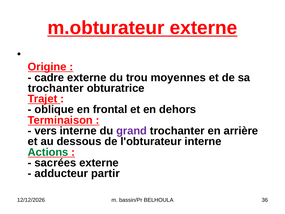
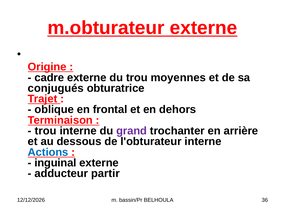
trochanter at (56, 88): trochanter -> conjugués
vers at (46, 131): vers -> trou
Actions colour: green -> blue
sacrées: sacrées -> inguinal
